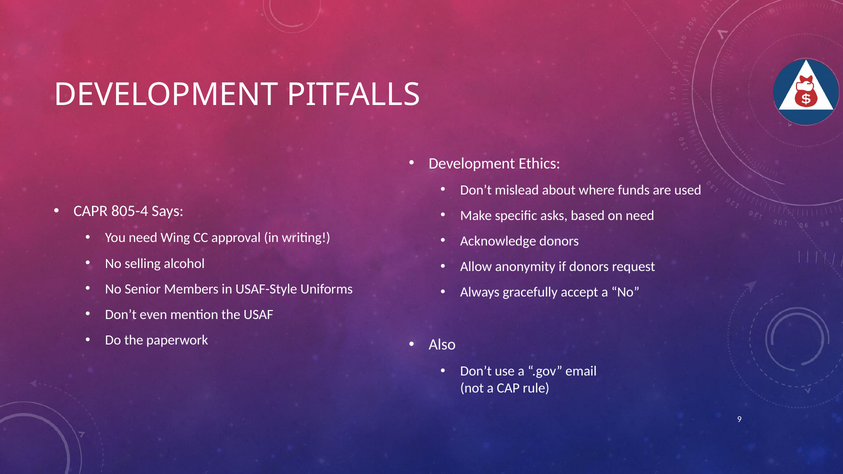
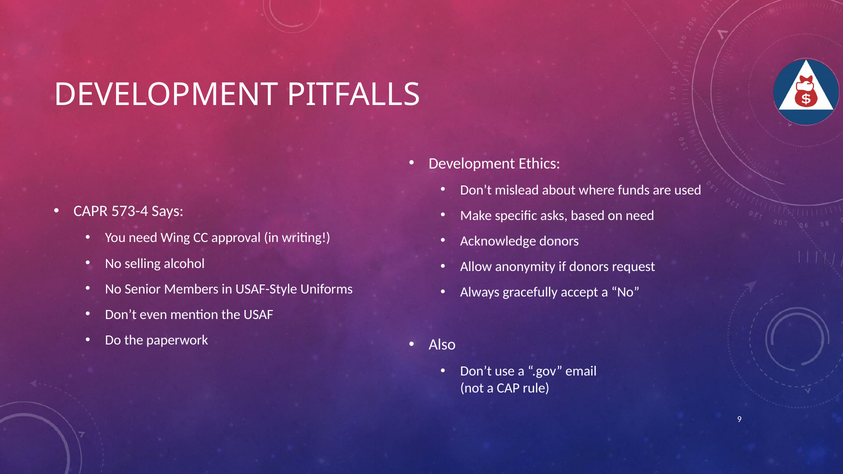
805-4: 805-4 -> 573-4
